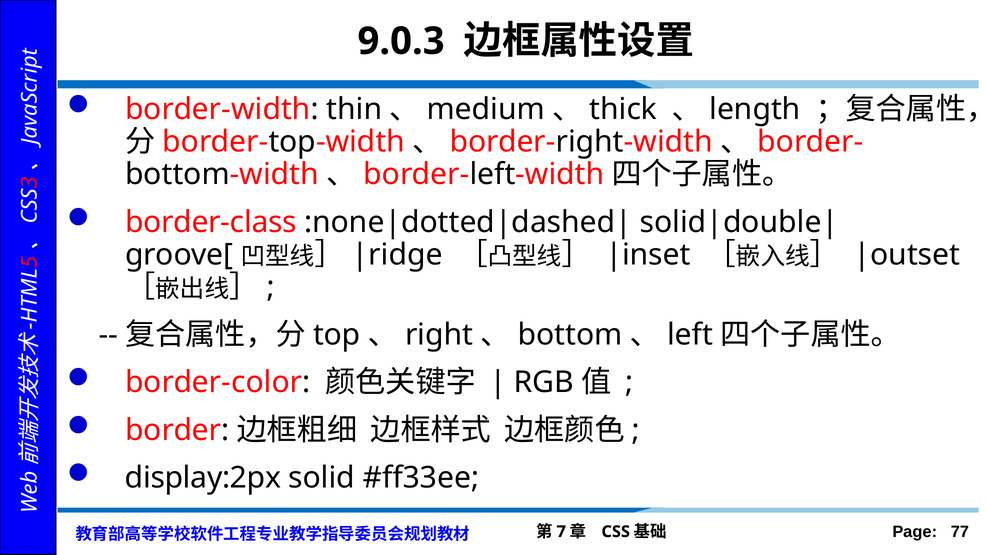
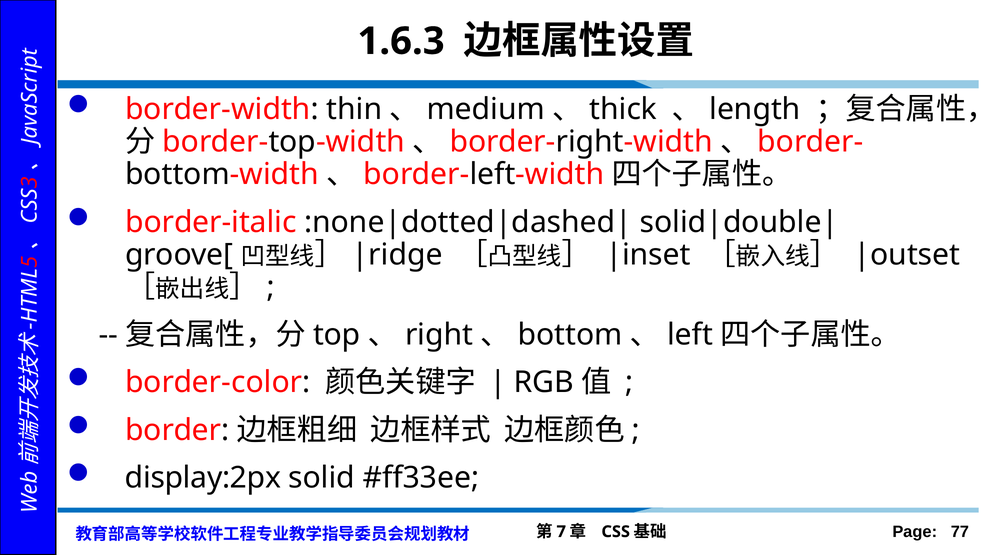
9.0.3: 9.0.3 -> 1.6.3
border-class: border-class -> border-italic
